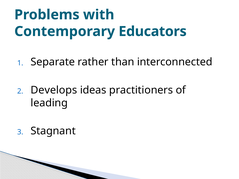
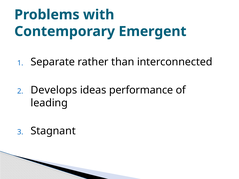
Educators: Educators -> Emergent
practitioners: practitioners -> performance
